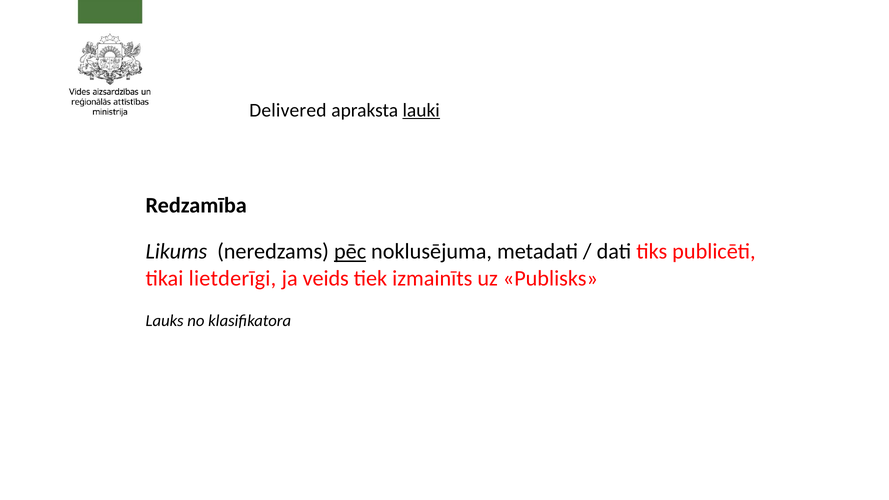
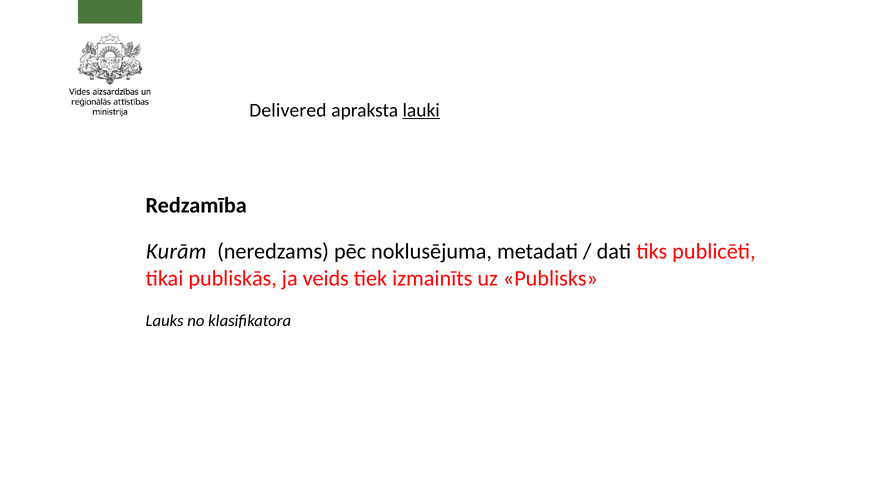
Likums: Likums -> Kurām
pēc underline: present -> none
lietderīgi: lietderīgi -> publiskās
